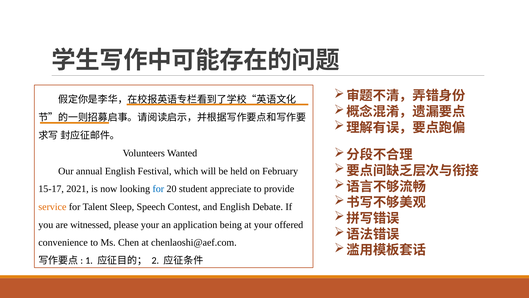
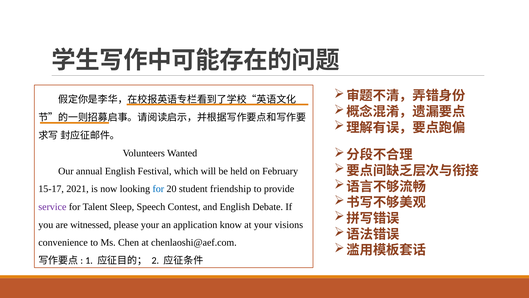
appreciate: appreciate -> friendship
service colour: orange -> purple
being: being -> know
offered: offered -> visions
